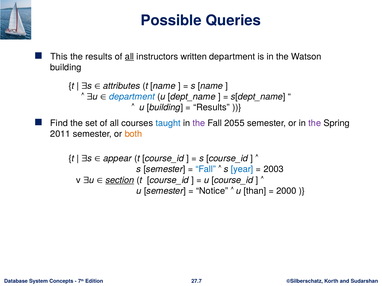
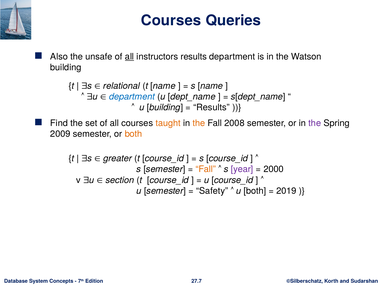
Possible at (171, 21): Possible -> Courses
This: This -> Also
the results: results -> unsafe
instructors written: written -> results
attributes: attributes -> relational
taught colour: blue -> orange
the at (199, 123) colour: purple -> orange
2055: 2055 -> 2008
2011: 2011 -> 2009
appear: appear -> greater
Fall at (206, 170) colour: blue -> orange
year colour: blue -> purple
2003: 2003 -> 2000
section underline: present -> none
Notice: Notice -> Safety
u than: than -> both
2000: 2000 -> 2019
